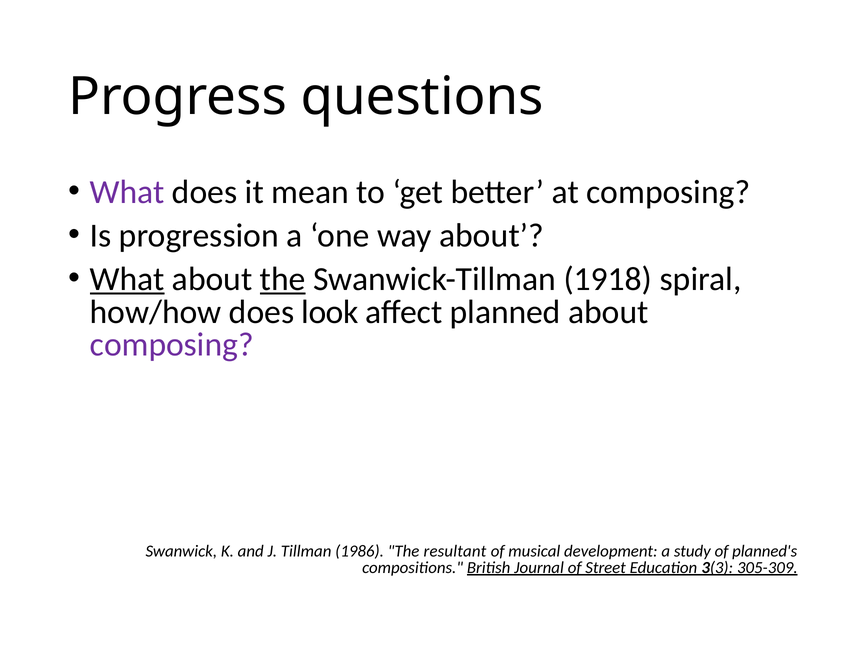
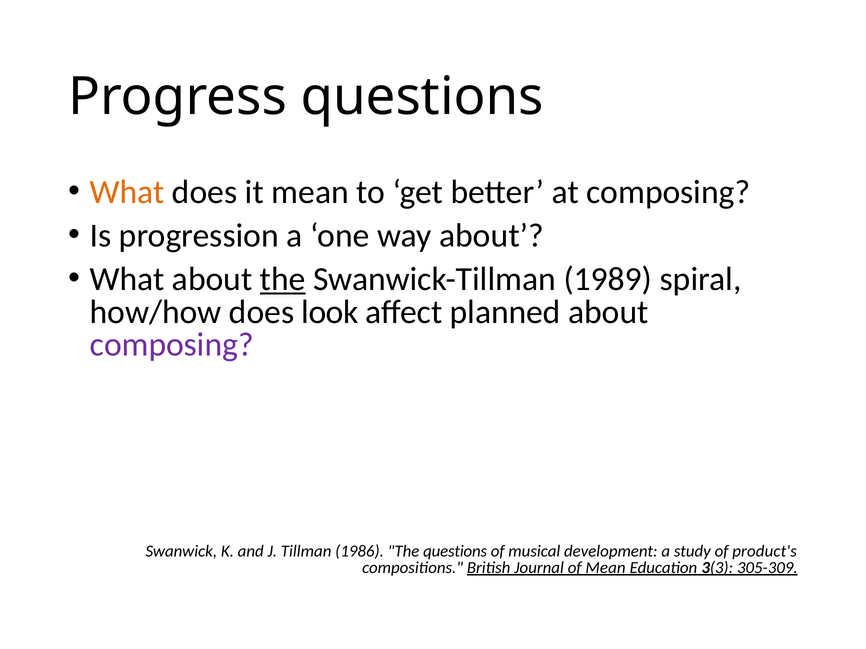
What at (127, 192) colour: purple -> orange
What at (127, 279) underline: present -> none
1918: 1918 -> 1989
The resultant: resultant -> questions
planned's: planned's -> product's
of Street: Street -> Mean
